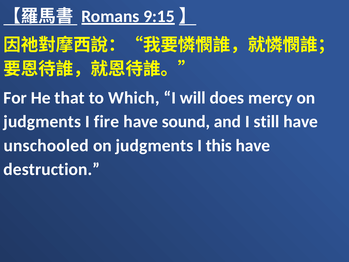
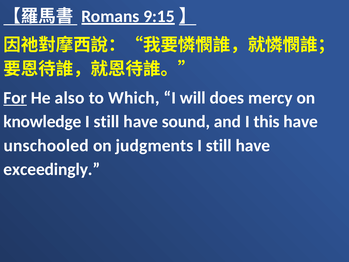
For underline: none -> present
that: that -> also
judgments at (42, 122): judgments -> knowledge
fire at (106, 122): fire -> still
still: still -> this
this at (219, 145): this -> still
destruction: destruction -> exceedingly
